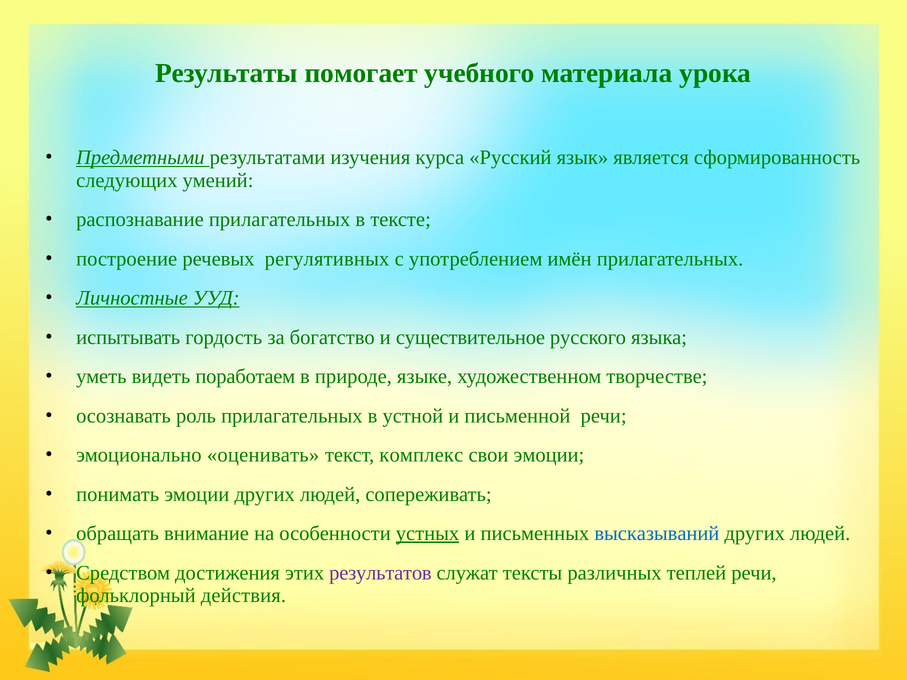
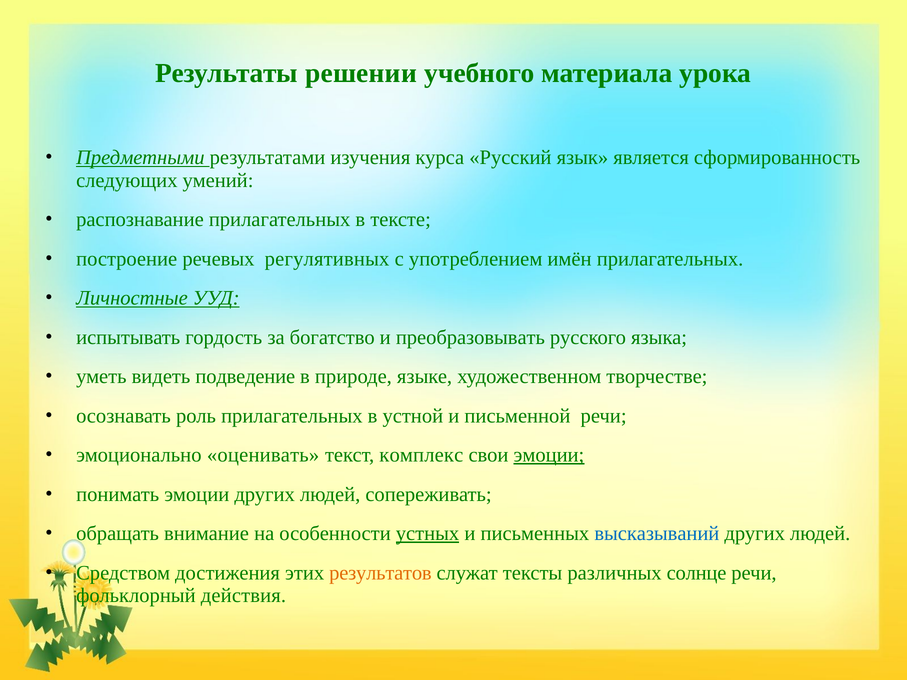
помогает: помогает -> решении
существительное: существительное -> преобразовывать
поработаем: поработаем -> подведение
эмоции at (549, 455) underline: none -> present
результатов colour: purple -> orange
теплей: теплей -> солнце
